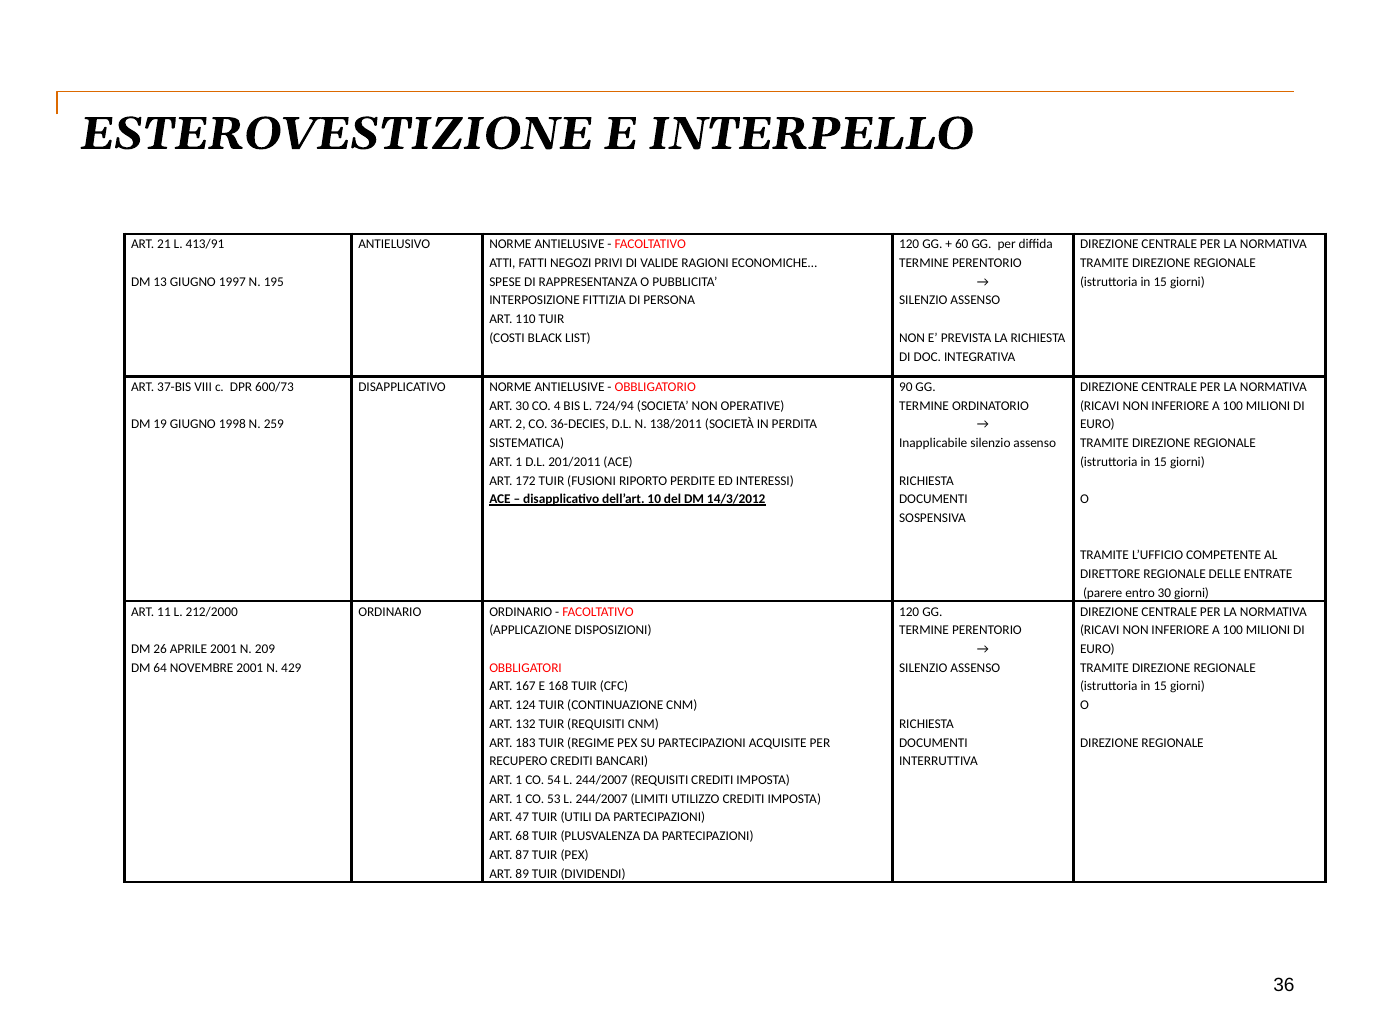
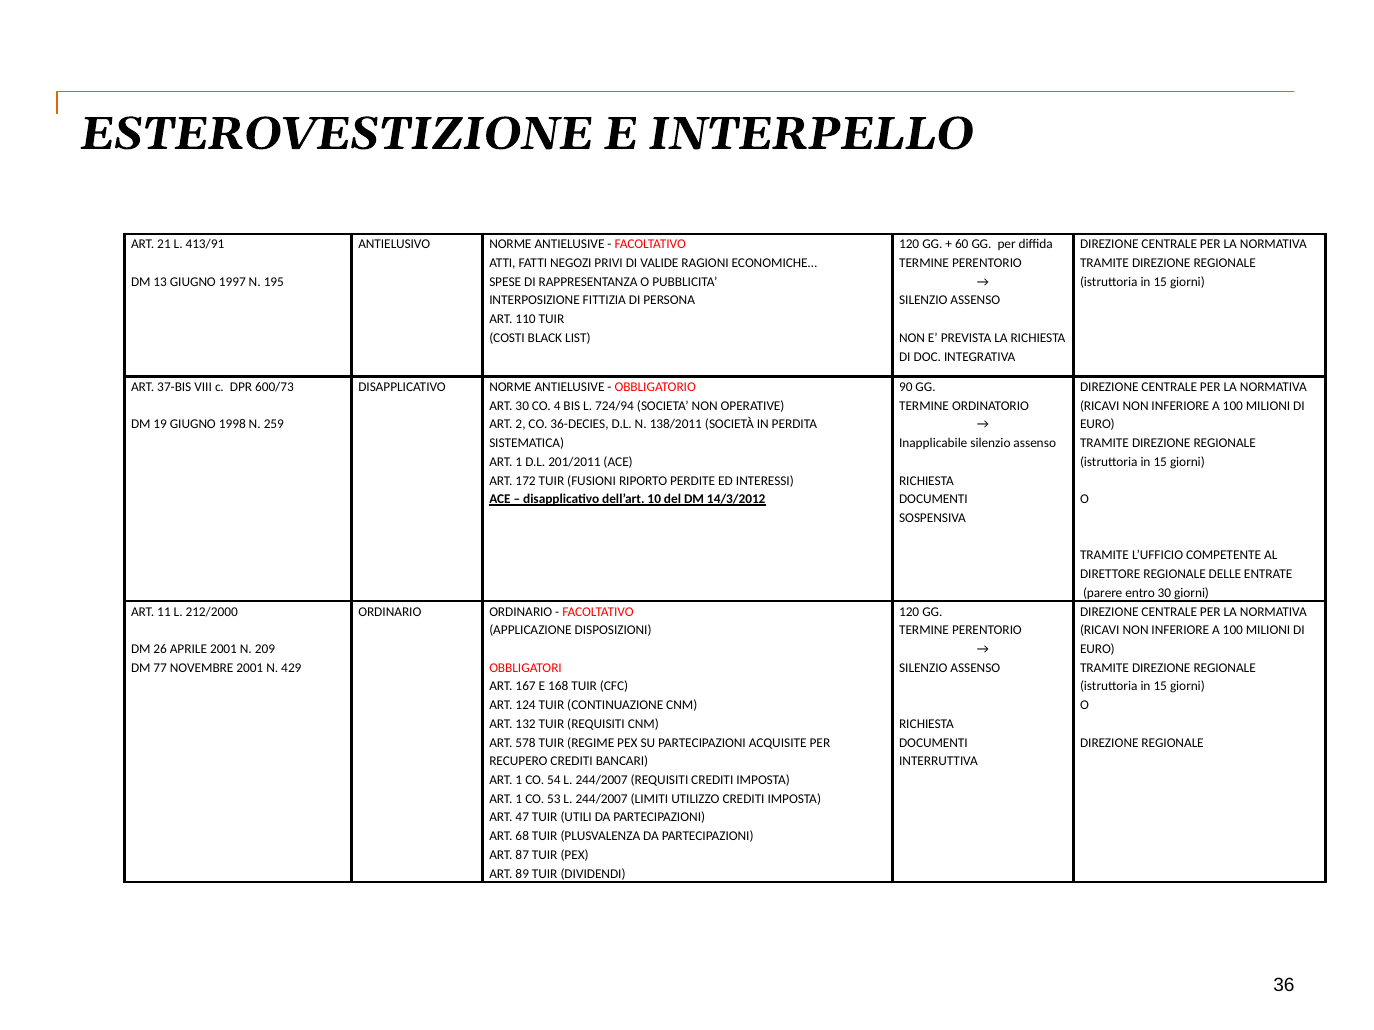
64: 64 -> 77
183: 183 -> 578
